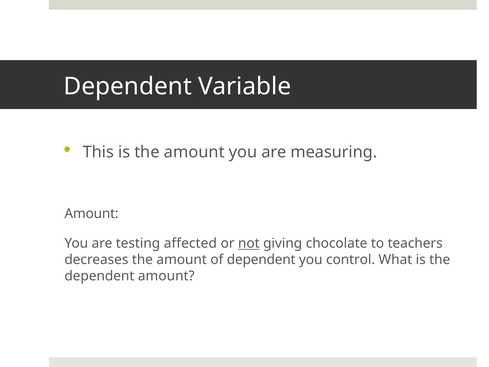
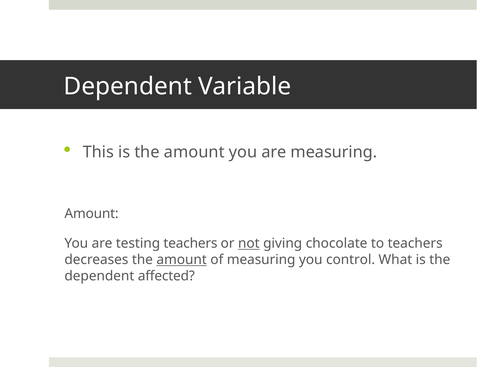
testing affected: affected -> teachers
amount at (182, 260) underline: none -> present
of dependent: dependent -> measuring
dependent amount: amount -> affected
